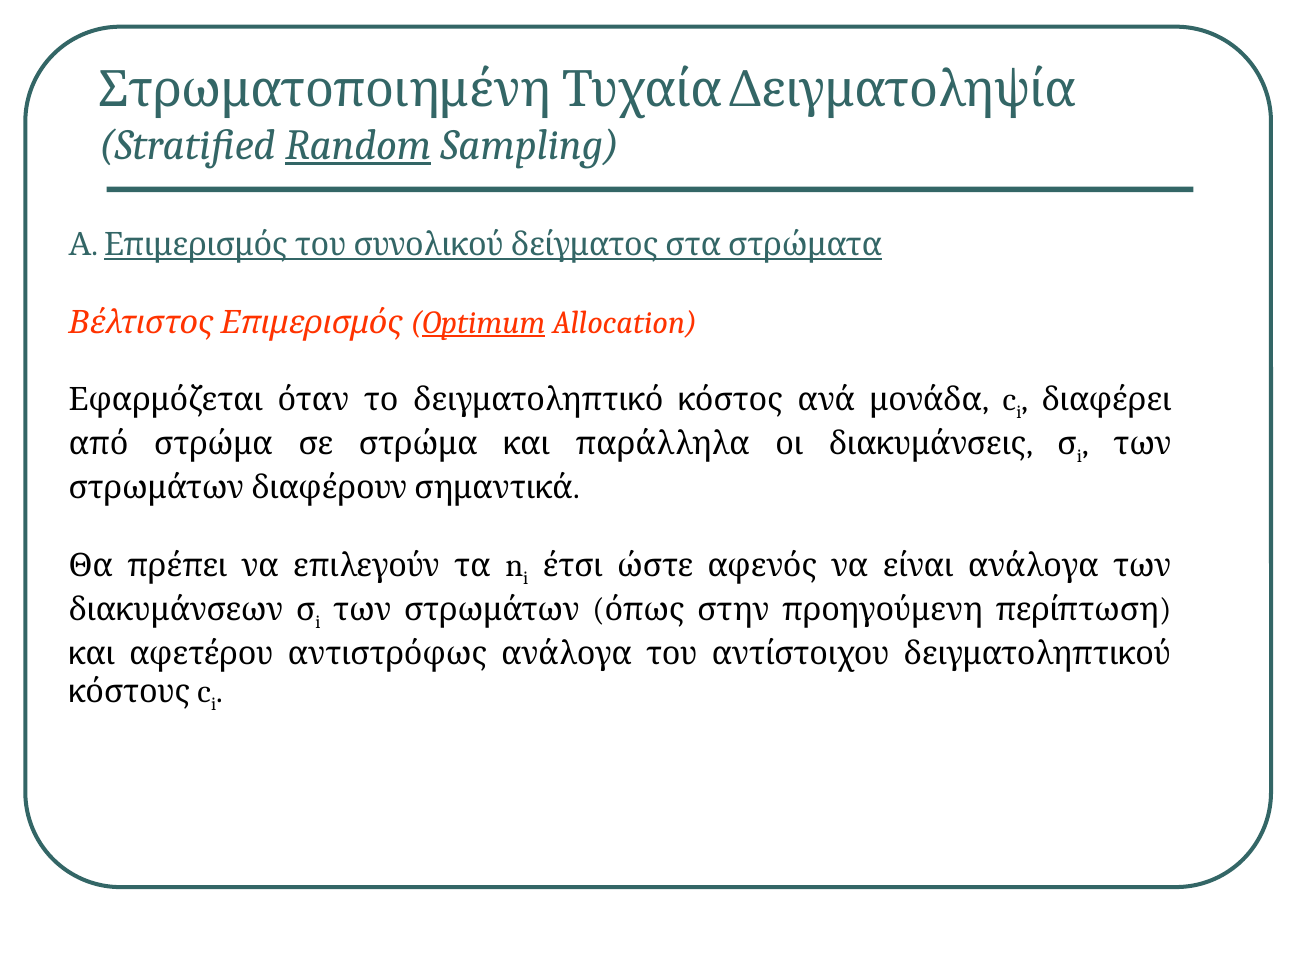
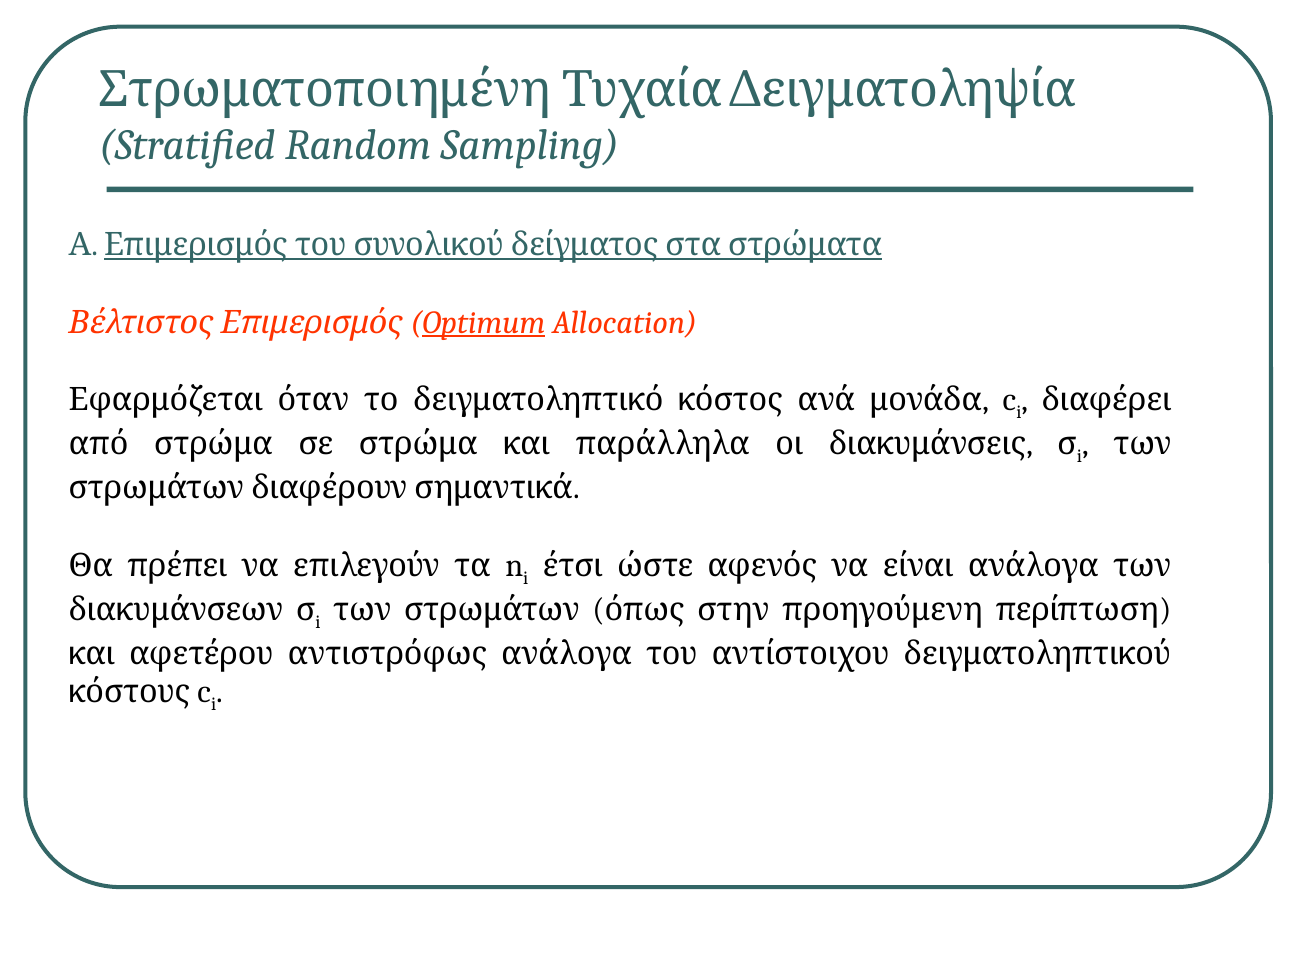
Random underline: present -> none
